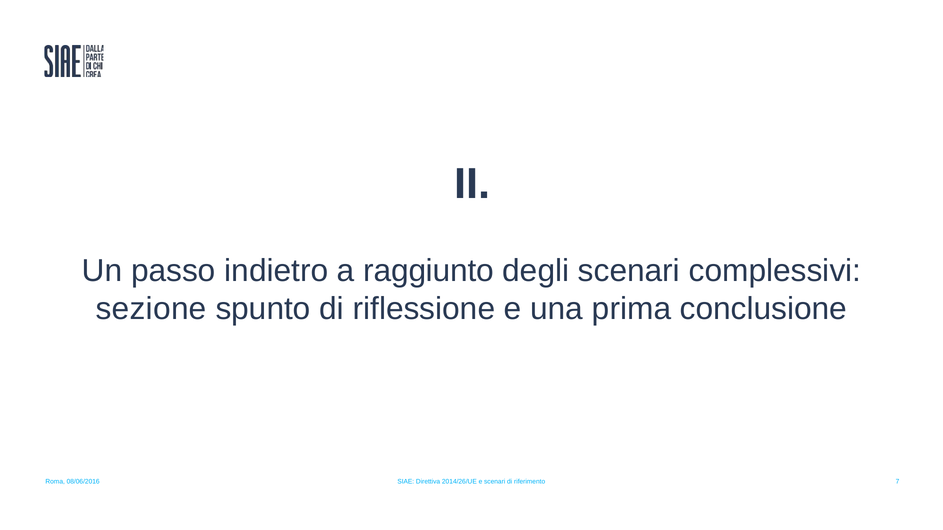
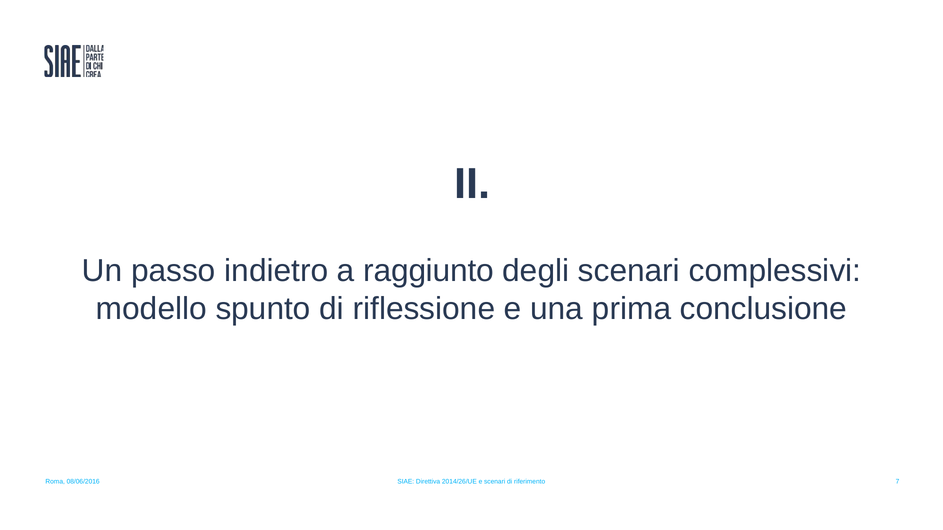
sezione: sezione -> modello
